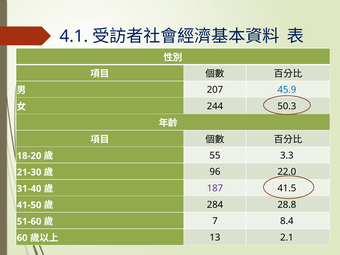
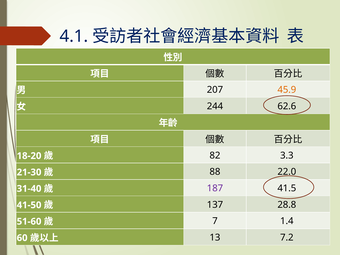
45.9 colour: blue -> orange
50.3: 50.3 -> 62.6
55: 55 -> 82
96: 96 -> 88
284: 284 -> 137
8.4: 8.4 -> 1.4
2.1: 2.1 -> 7.2
